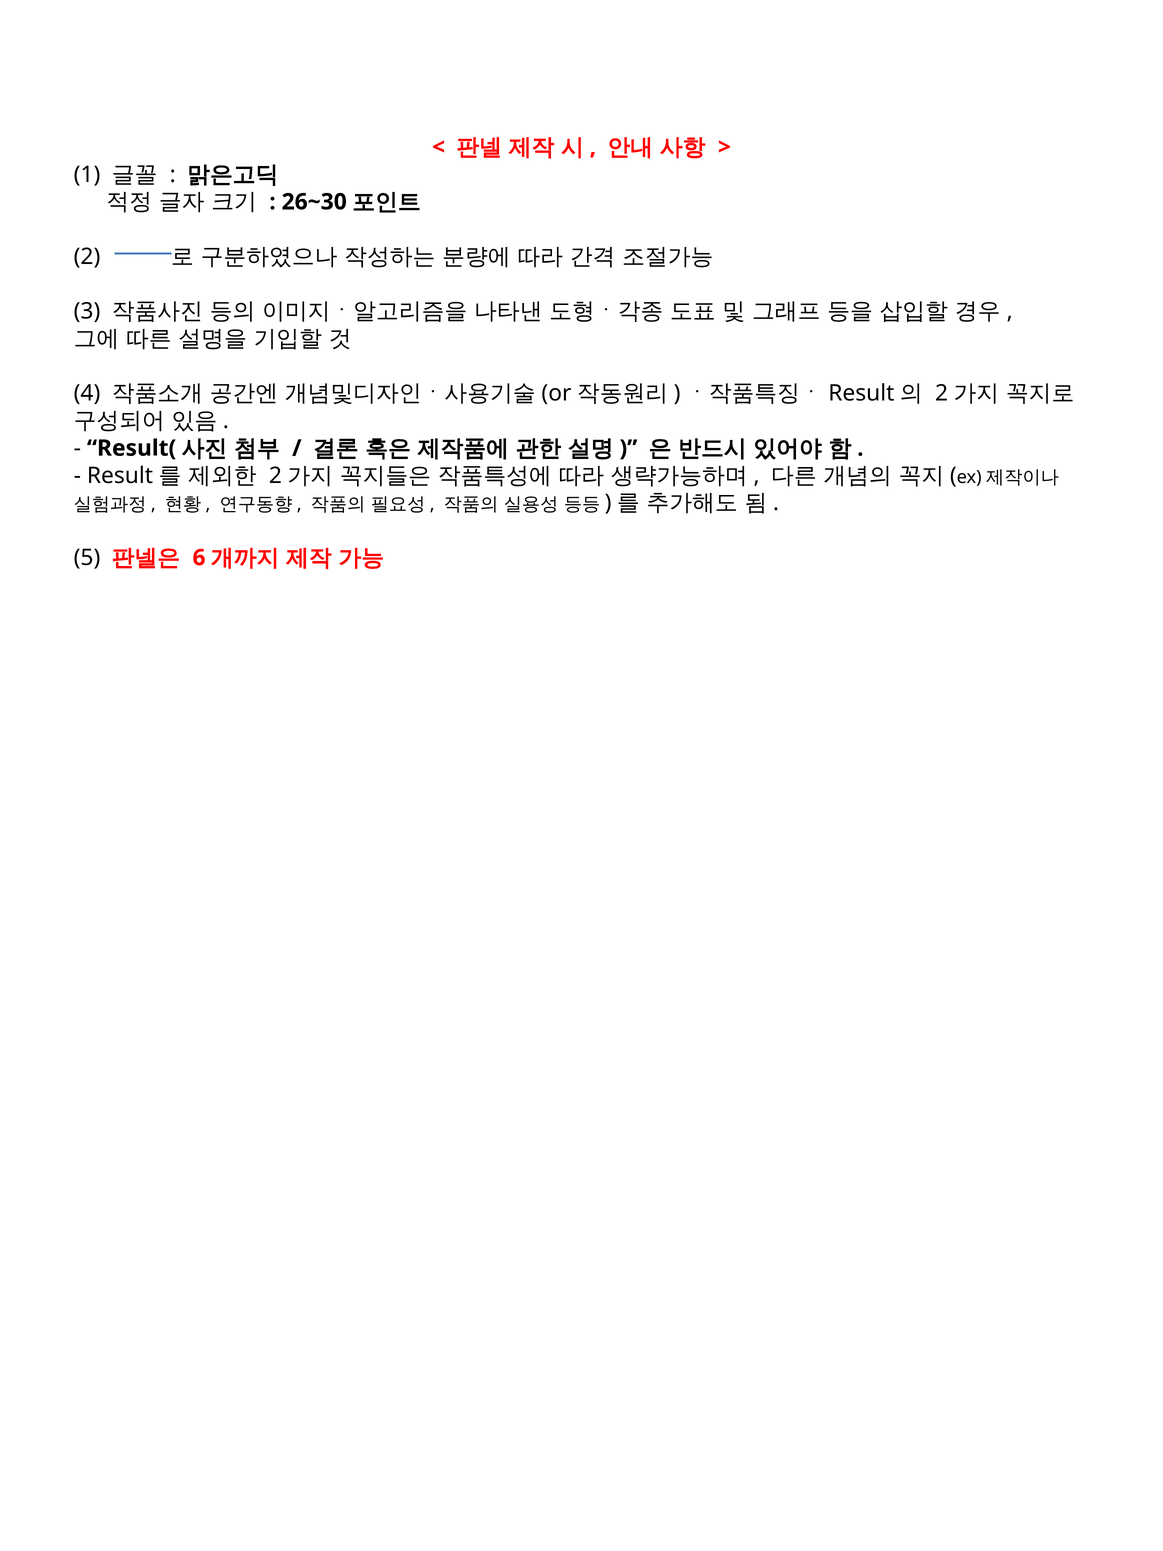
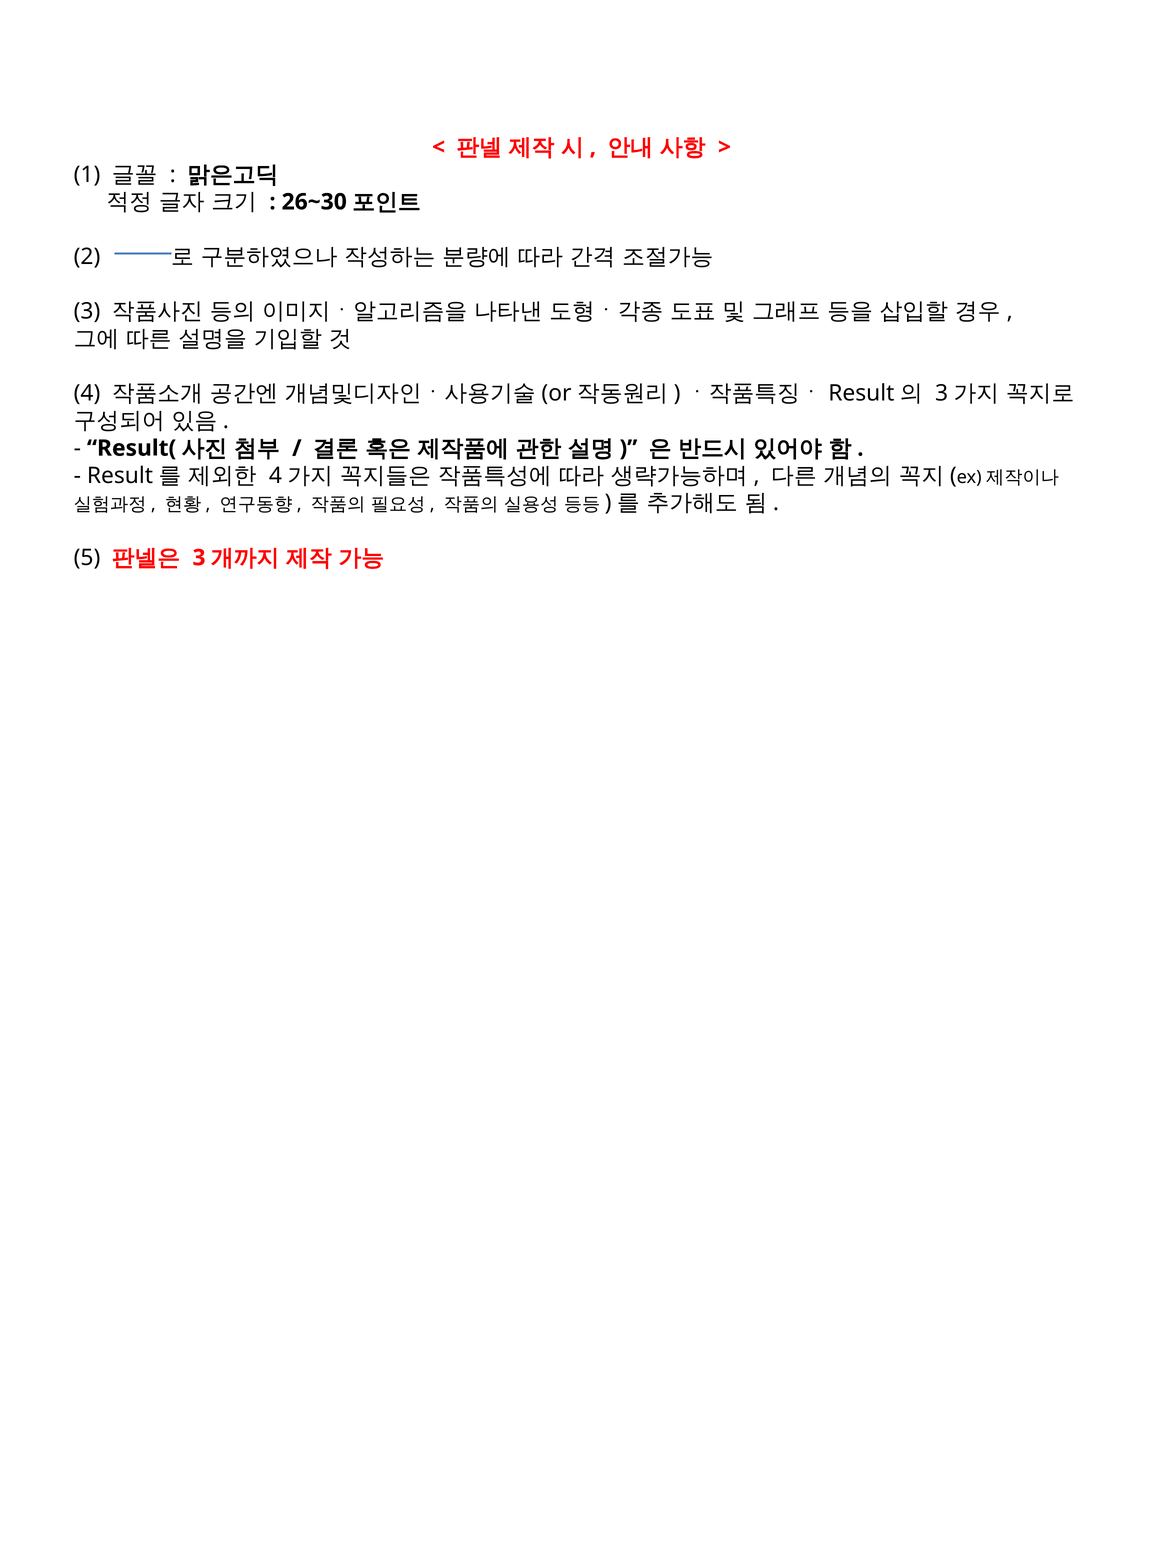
2 at (942, 393): 2 -> 3
2 at (275, 475): 2 -> 4
6 at (199, 558): 6 -> 3
